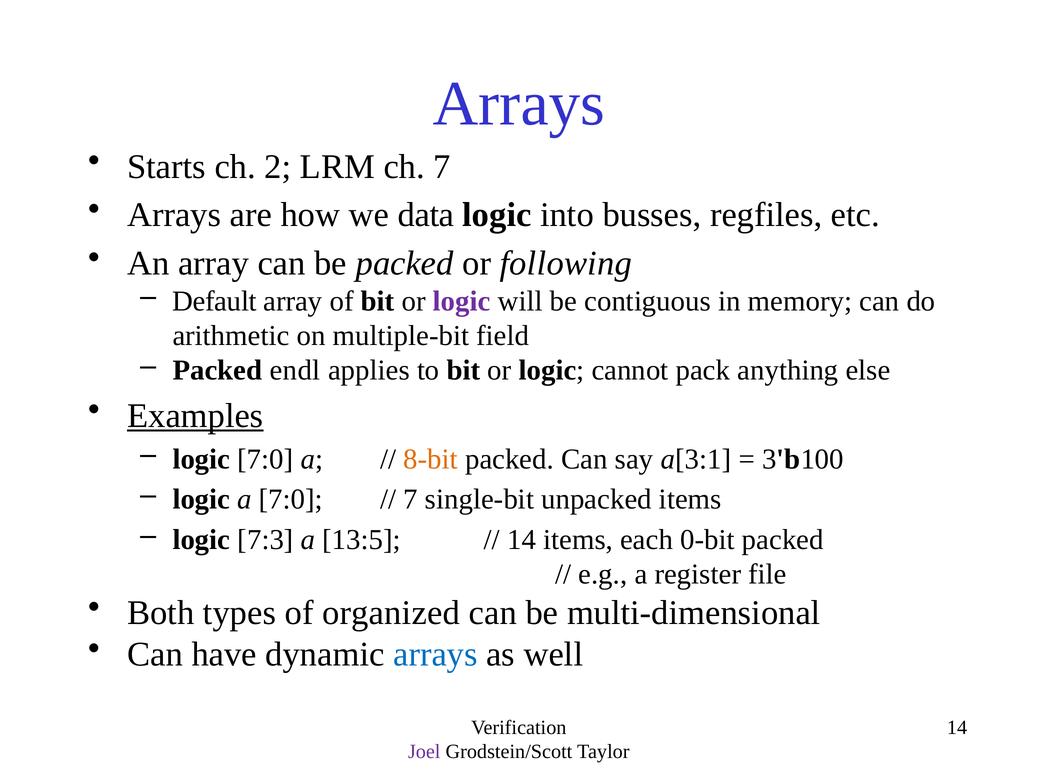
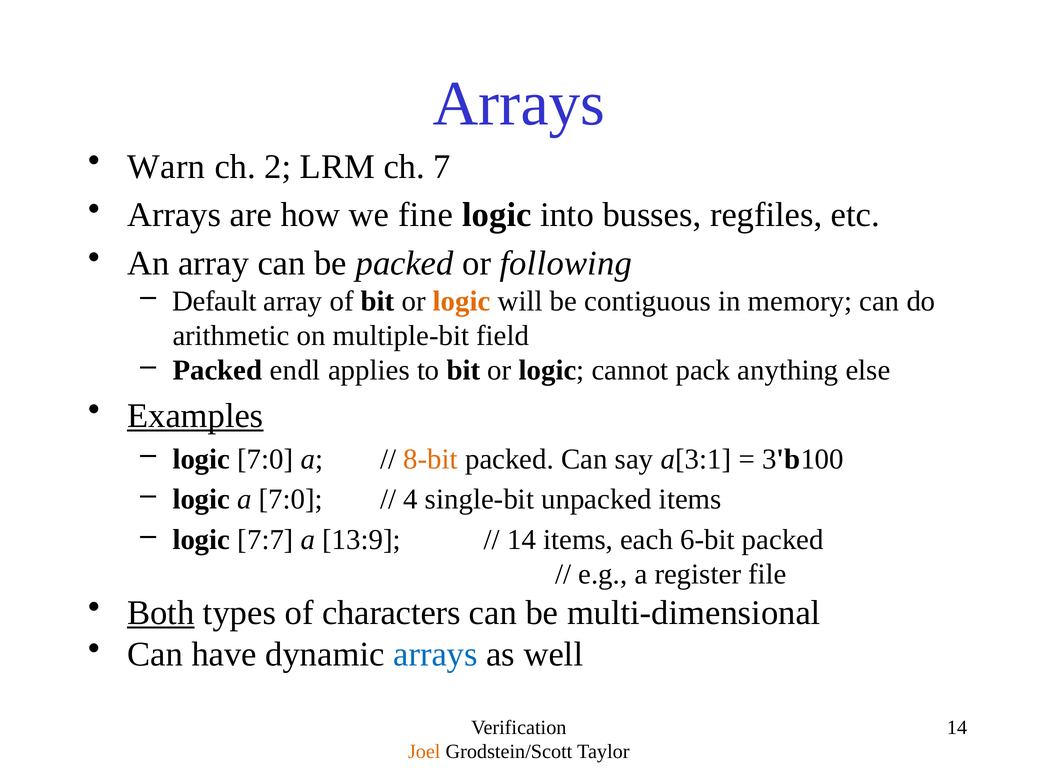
Starts: Starts -> Warn
data: data -> fine
logic at (462, 301) colour: purple -> orange
7 at (411, 500): 7 -> 4
7:3: 7:3 -> 7:7
13:5: 13:5 -> 13:9
0-bit: 0-bit -> 6-bit
Both underline: none -> present
organized: organized -> characters
Joel colour: purple -> orange
